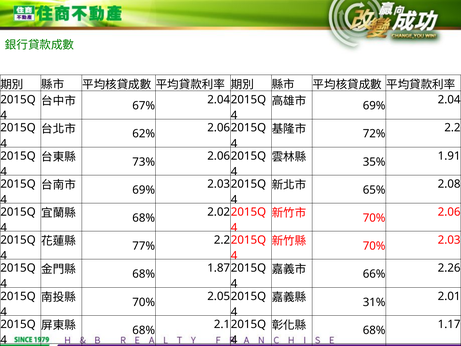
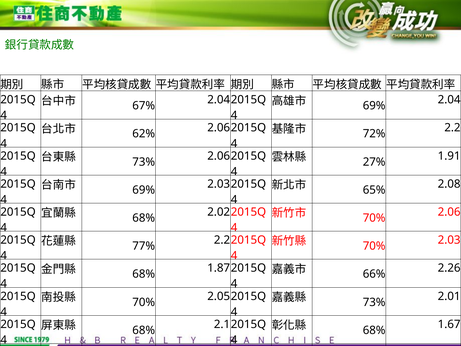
35%: 35% -> 27%
31% at (374, 302): 31% -> 73%
1.17: 1.17 -> 1.67
